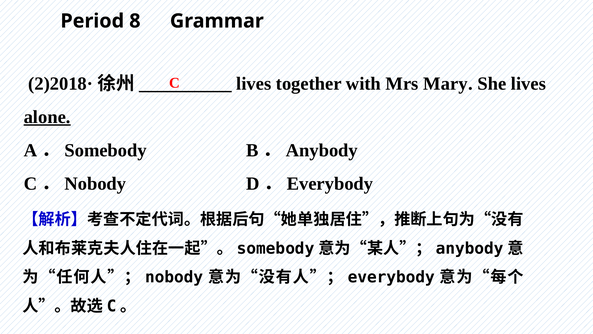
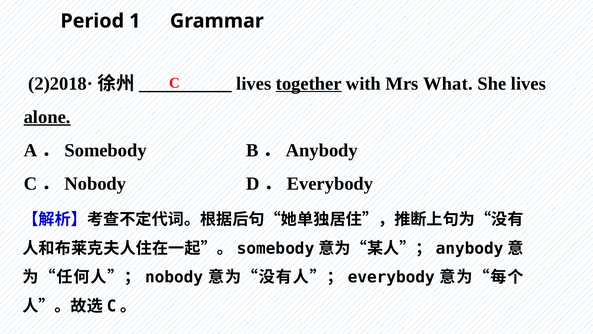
8: 8 -> 1
together underline: none -> present
Mary: Mary -> What
